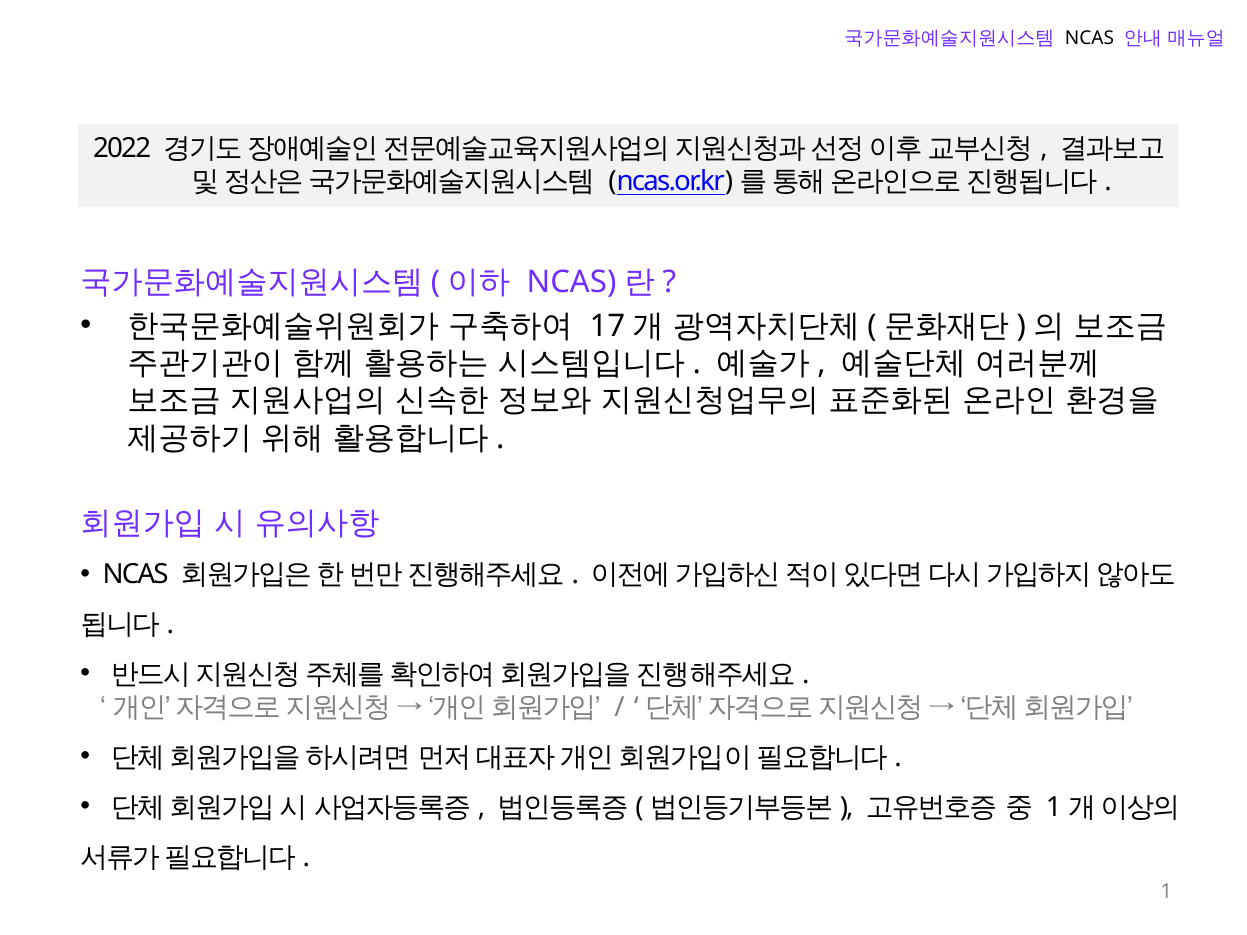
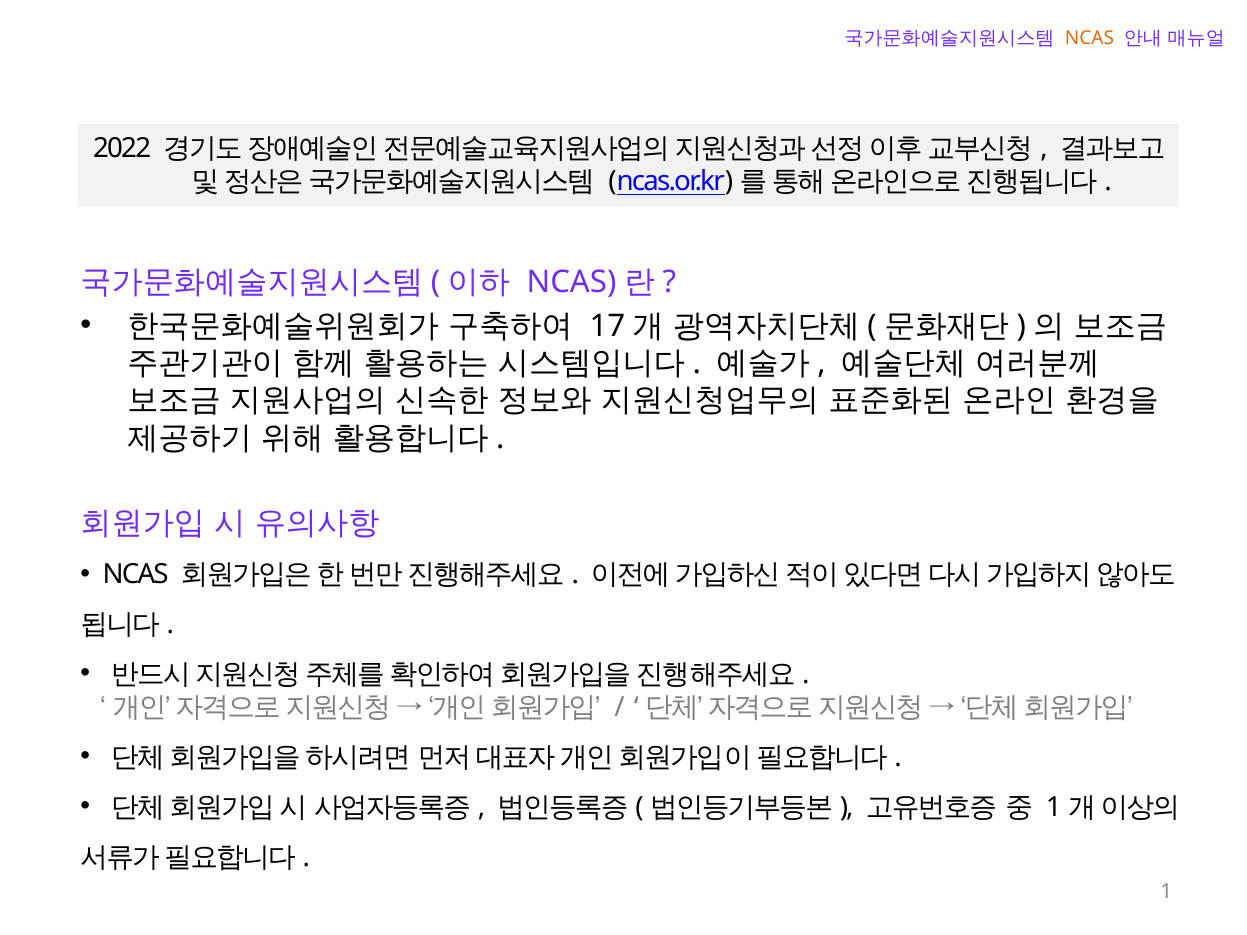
NCAS at (1089, 38) colour: black -> orange
